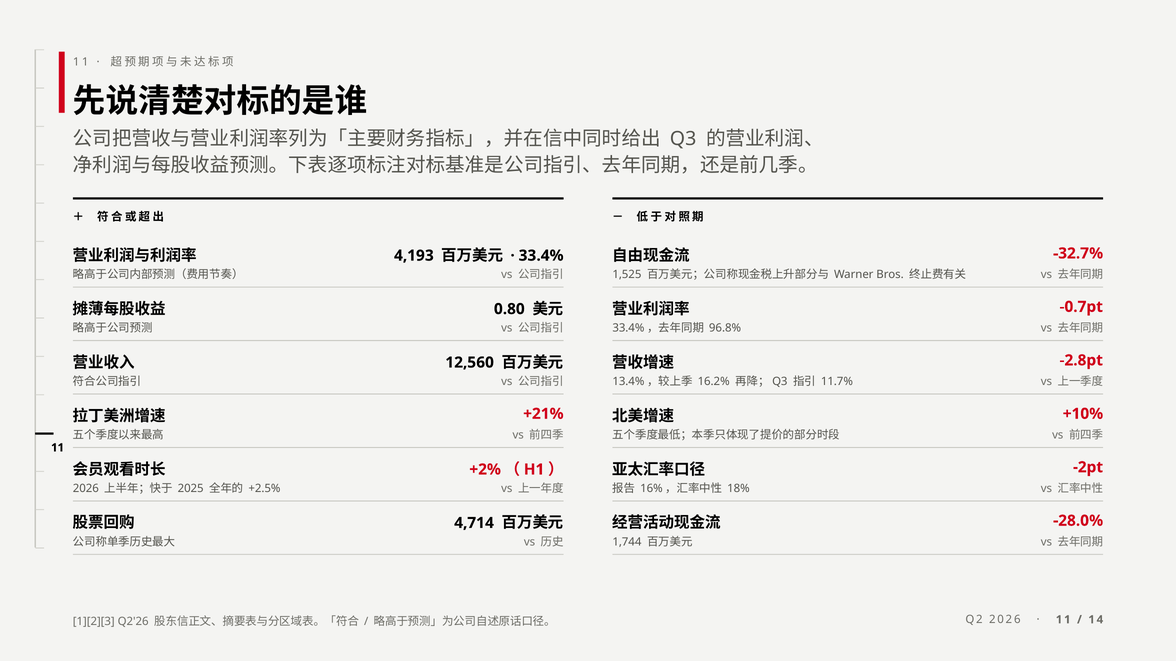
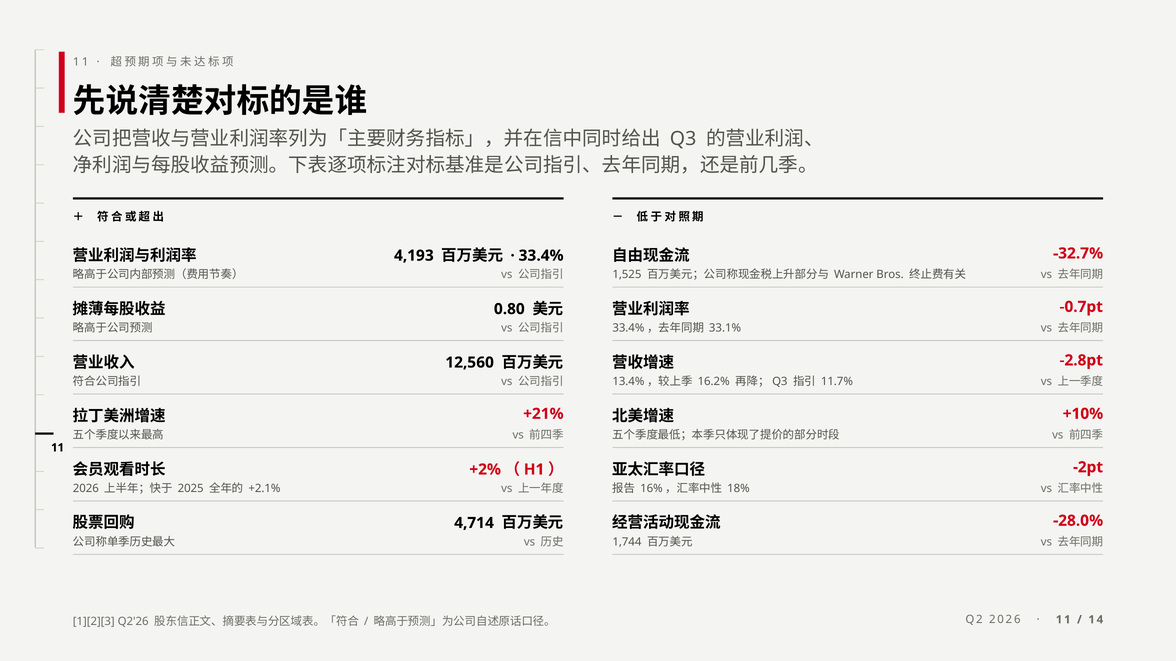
96.8%: 96.8% -> 33.1%
+2.5%: +2.5% -> +2.1%
